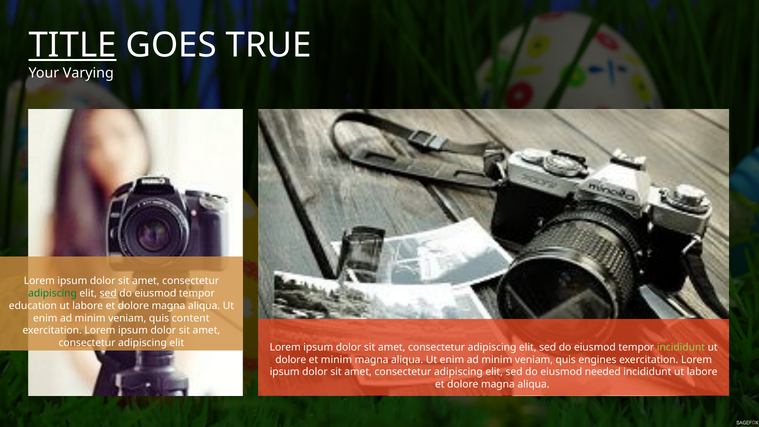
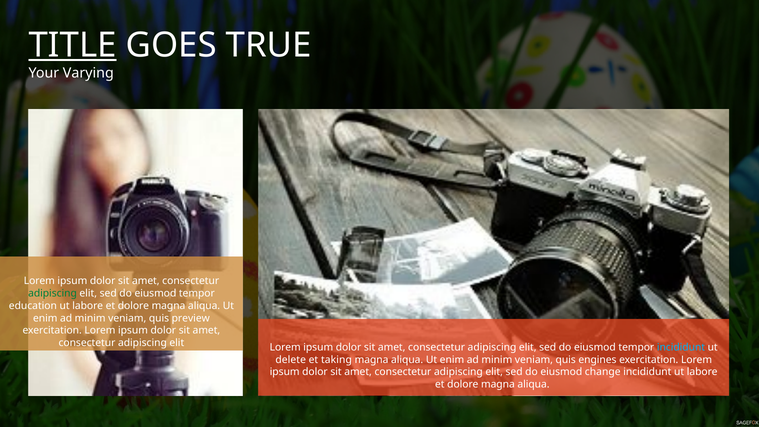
sed at (108, 293) underline: present -> none
content: content -> preview
incididunt at (681, 347) colour: light green -> light blue
dolore at (291, 360): dolore -> delete
et minim: minim -> taking
needed: needed -> change
